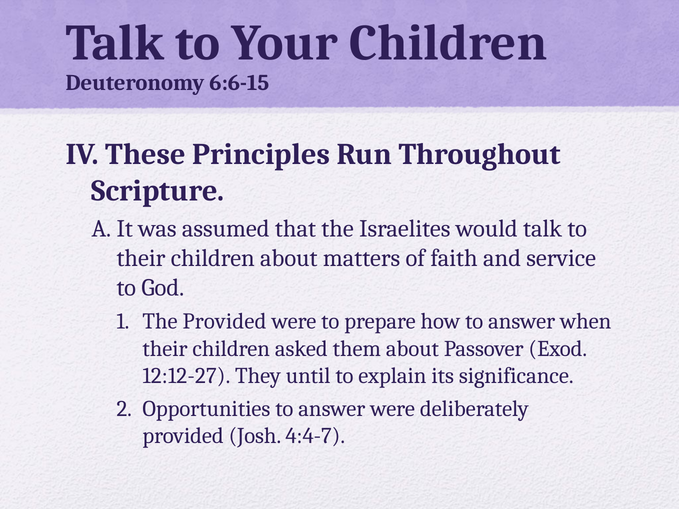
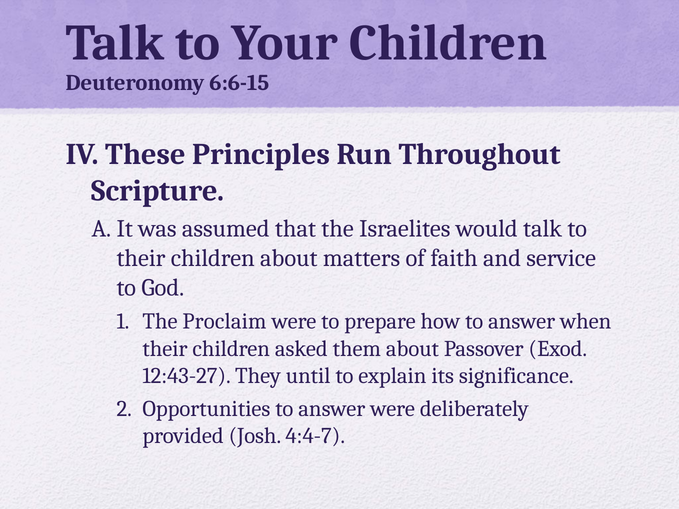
The Provided: Provided -> Proclaim
12:12-27: 12:12-27 -> 12:43-27
